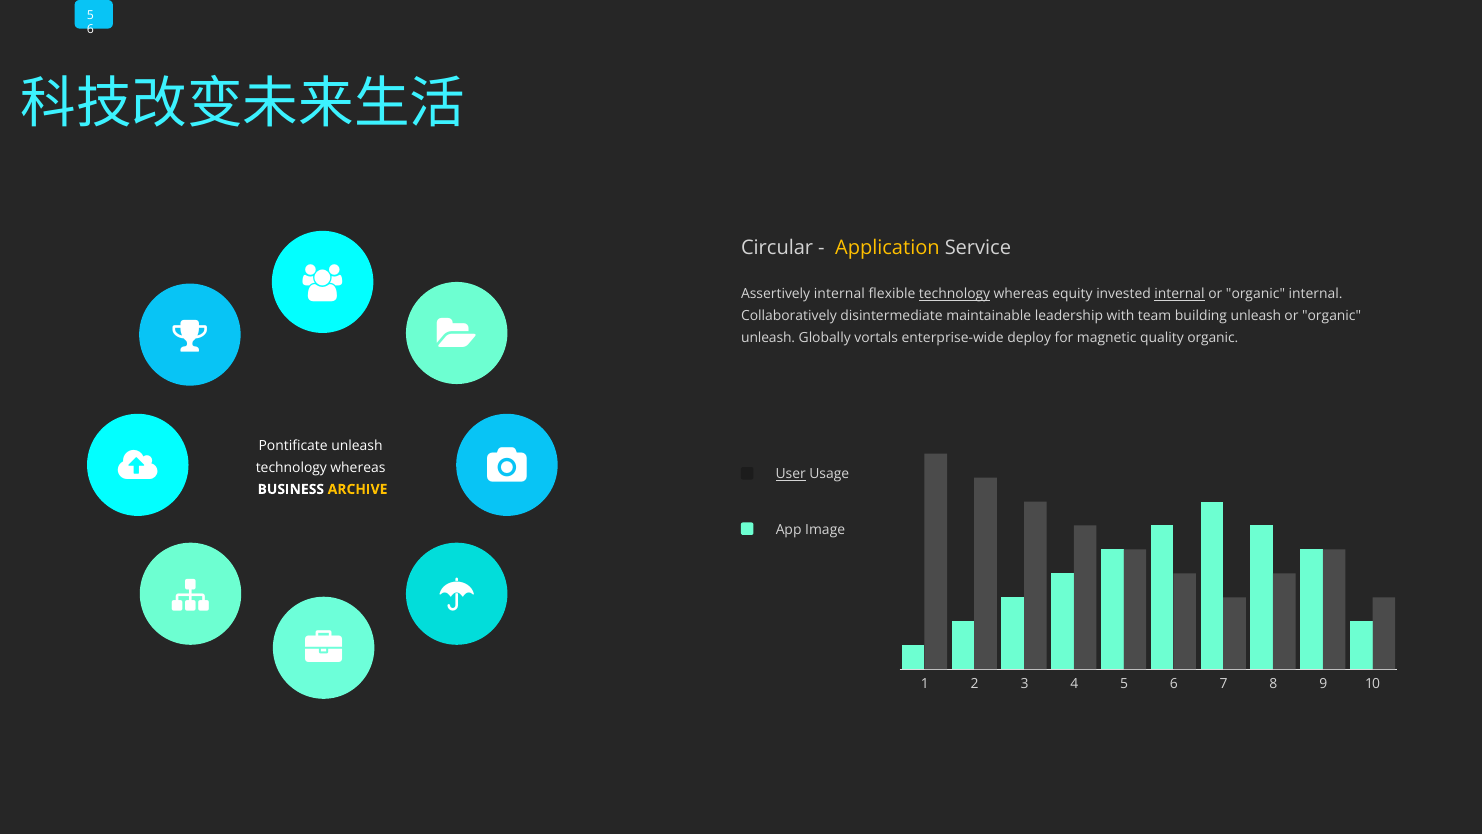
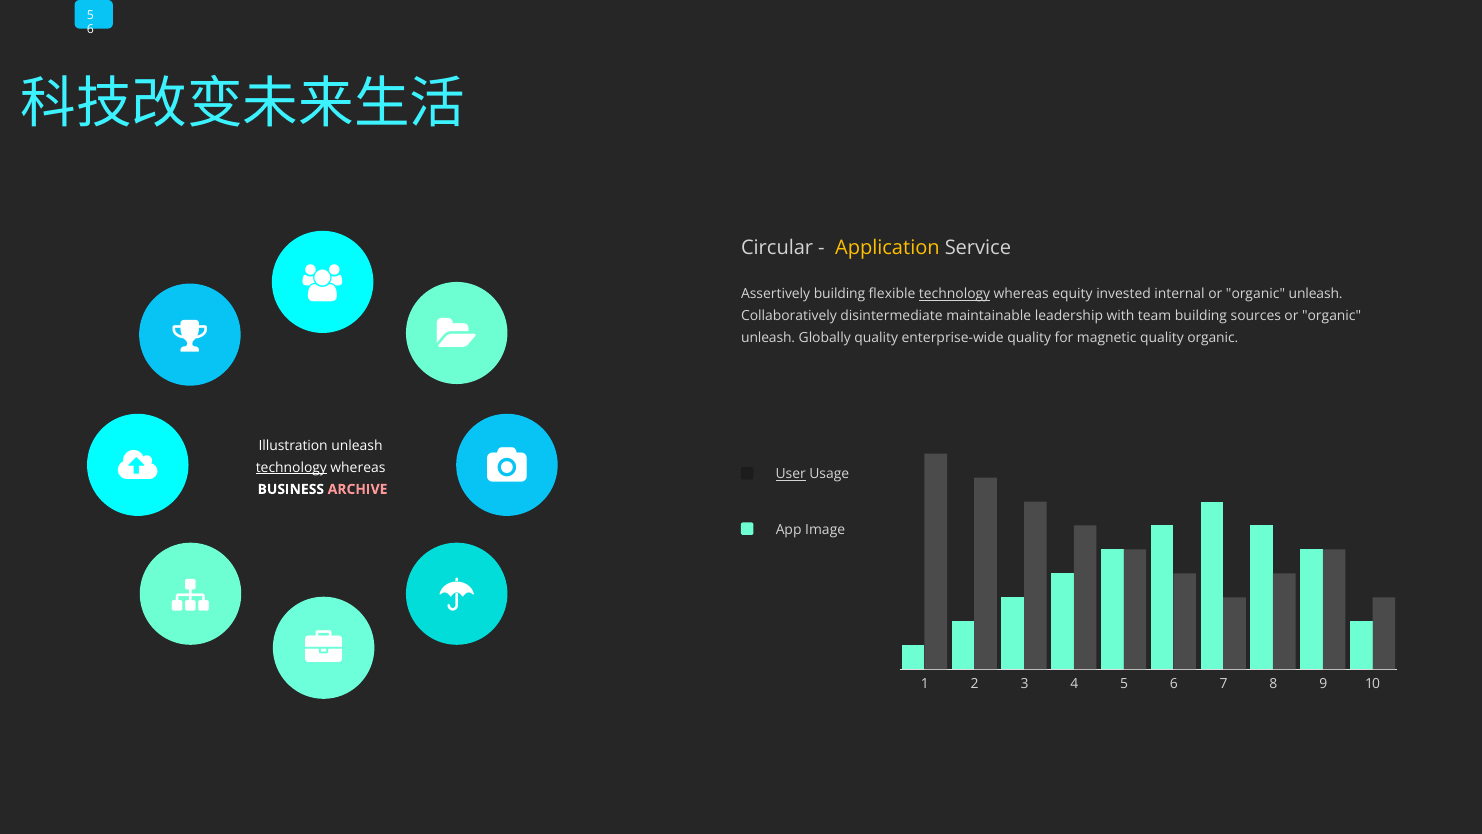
Assertively internal: internal -> building
internal at (1180, 294) underline: present -> none
internal at (1316, 294): internal -> unleash
building unleash: unleash -> sources
Globally vortals: vortals -> quality
enterprise-wide deploy: deploy -> quality
Pontificate: Pontificate -> Illustration
technology at (291, 467) underline: none -> present
ARCHIVE colour: yellow -> pink
